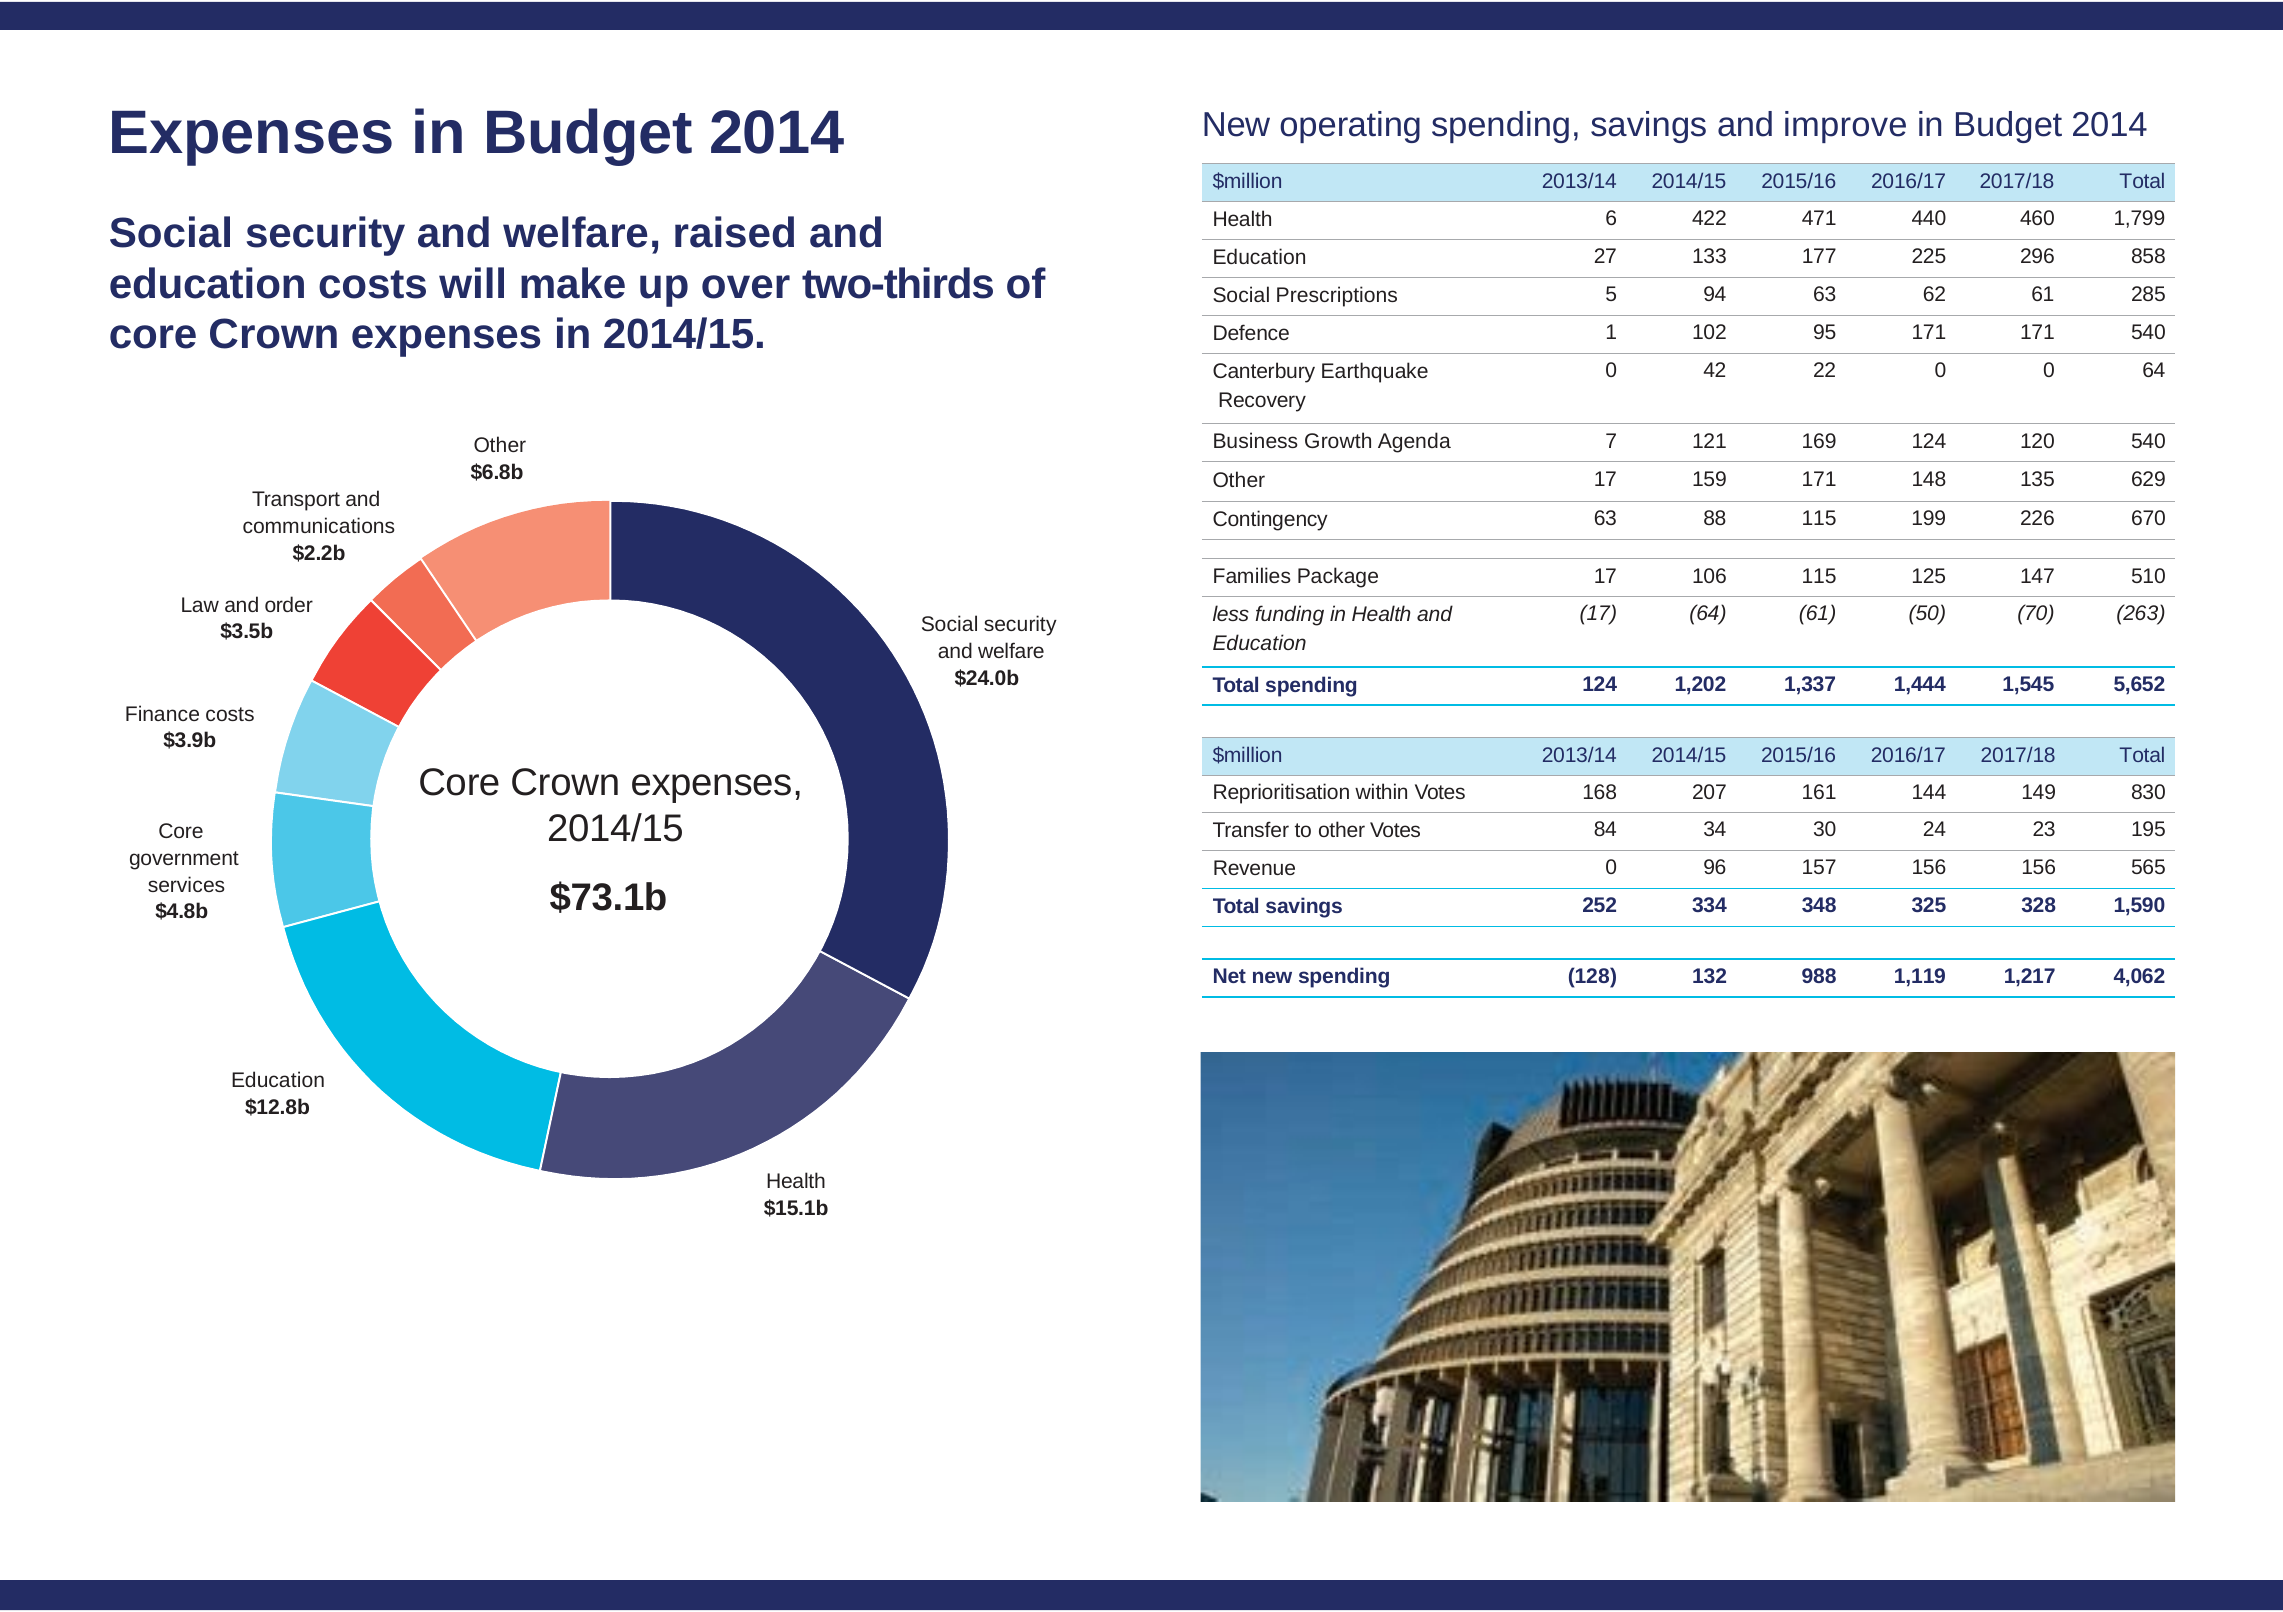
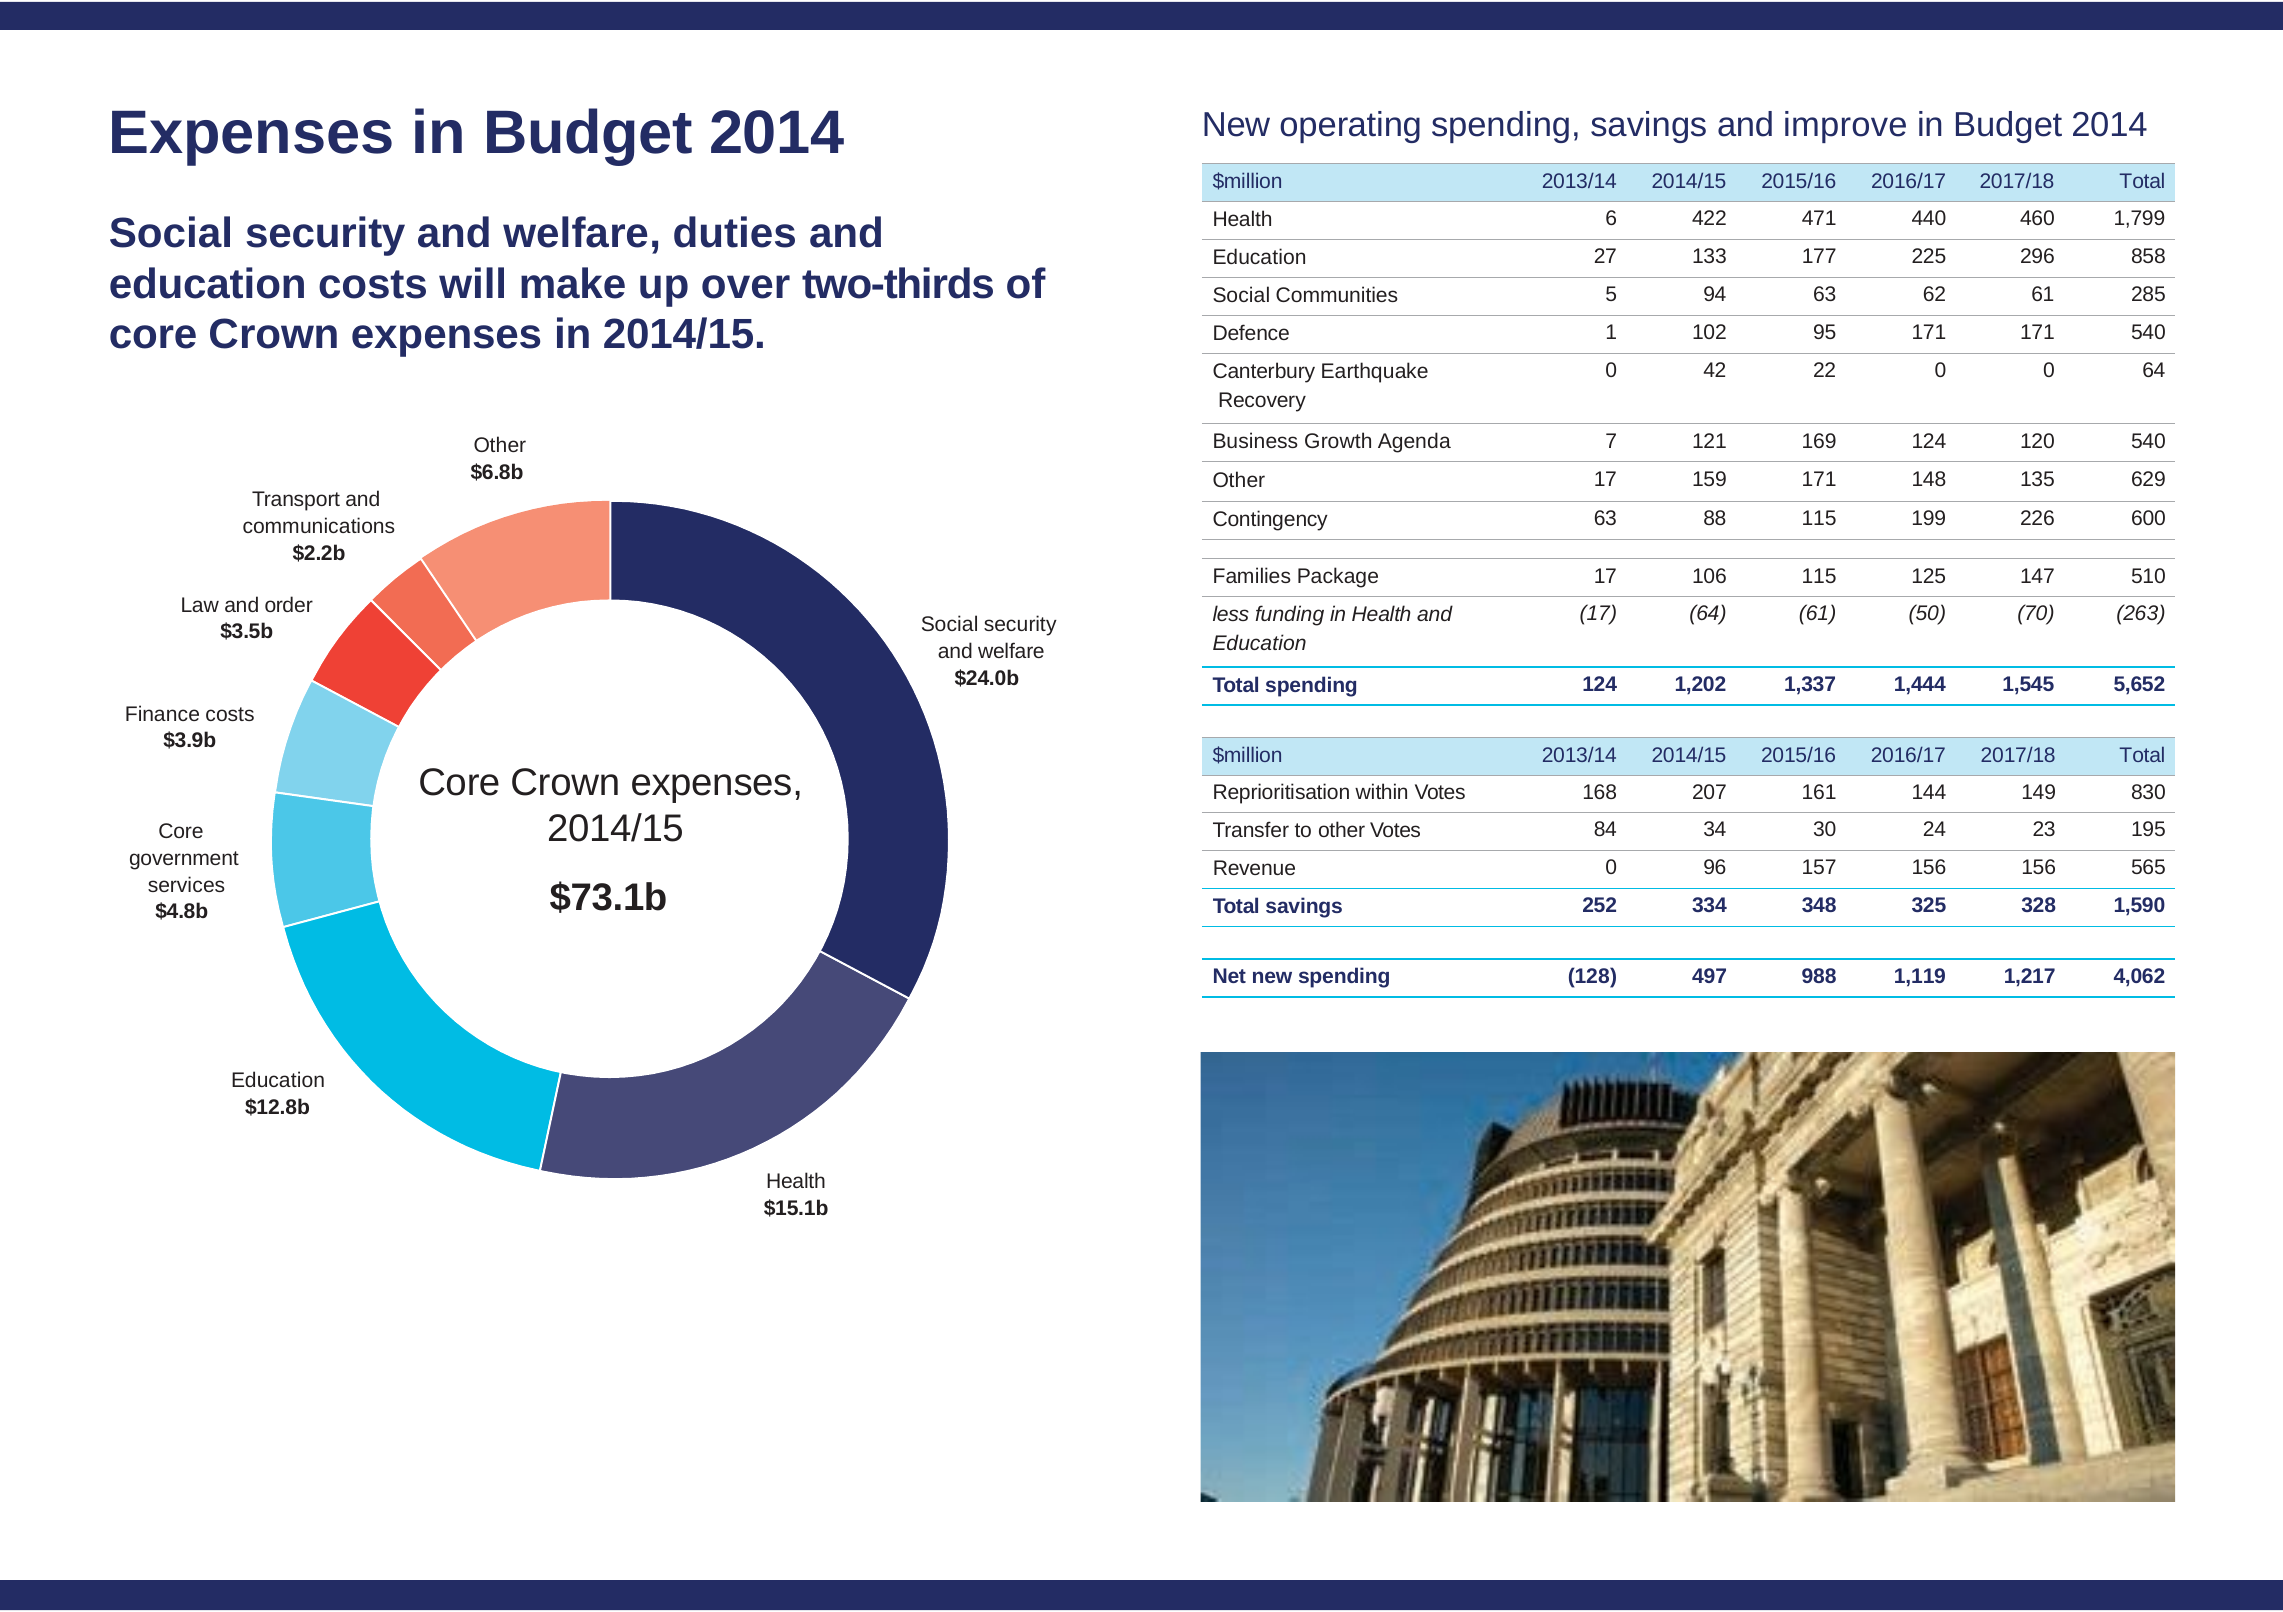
raised: raised -> duties
Prescriptions: Prescriptions -> Communities
670: 670 -> 600
132: 132 -> 497
